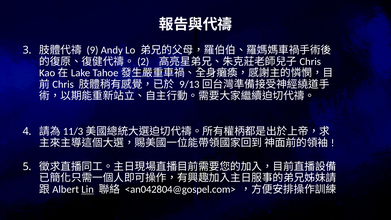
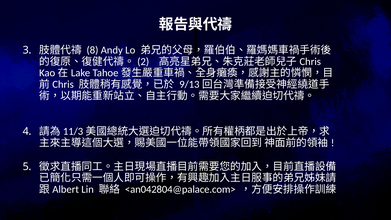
9: 9 -> 8
Lin underline: present -> none
<an042804@gospel.com>: <an042804@gospel.com> -> <an042804@palace.com>
